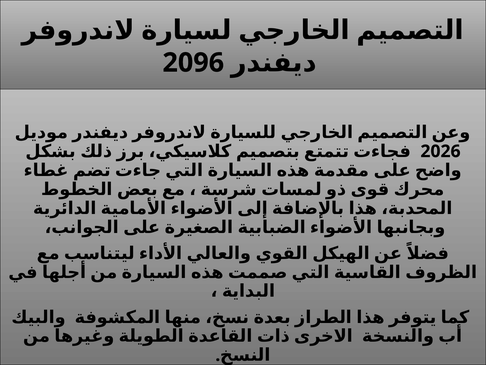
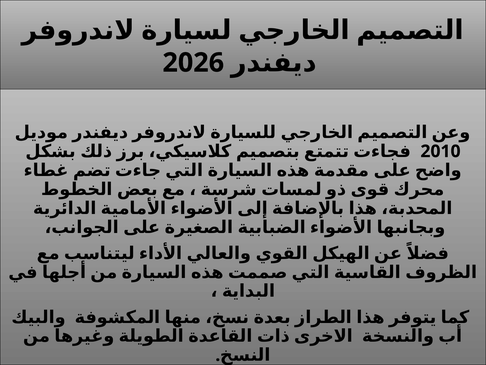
2096: 2096 -> 2026
2026: 2026 -> 2010
